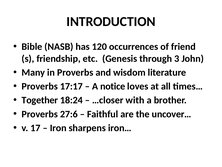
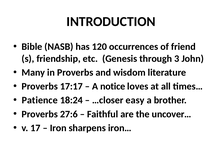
Together: Together -> Patience
with: with -> easy
